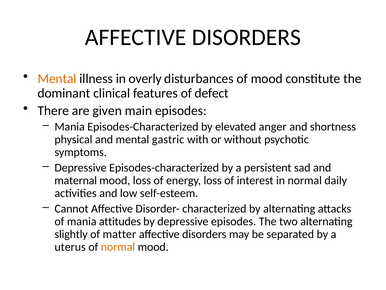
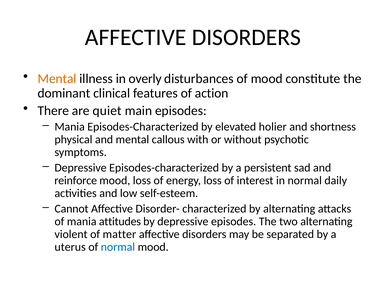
defect: defect -> action
given: given -> quiet
anger: anger -> holier
gastric: gastric -> callous
maternal: maternal -> reinforce
slightly: slightly -> violent
normal at (118, 247) colour: orange -> blue
